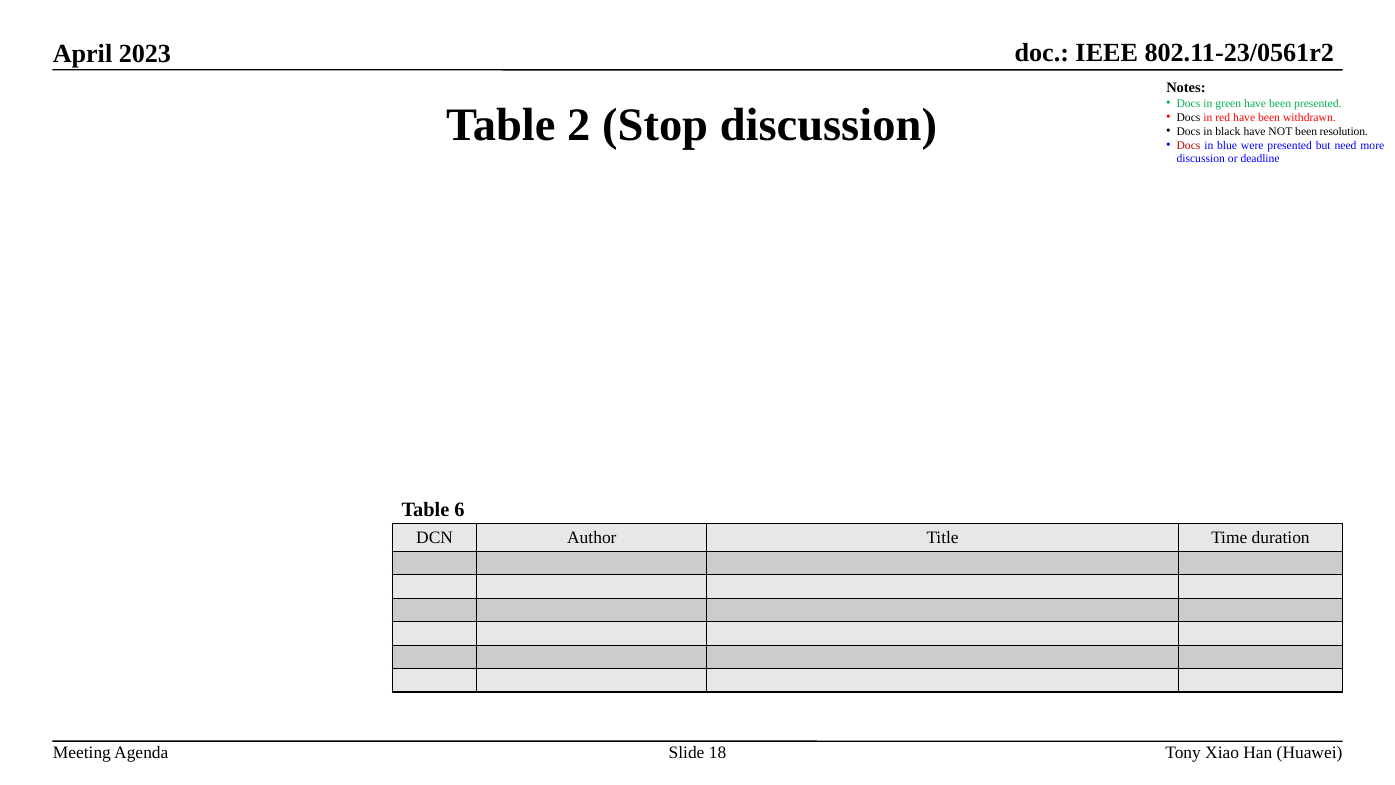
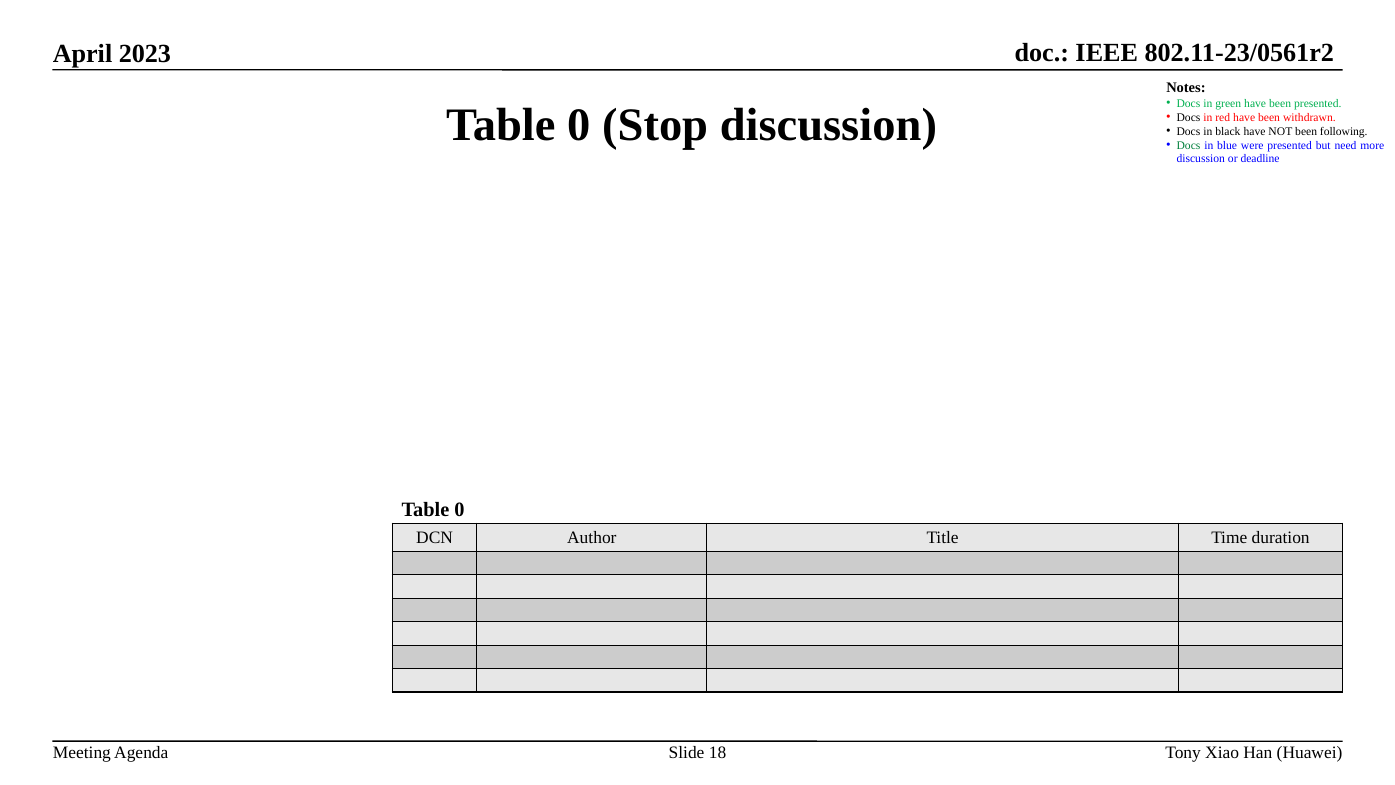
2 at (579, 125): 2 -> 0
resolution: resolution -> following
Docs at (1189, 145) colour: red -> green
6 at (460, 510): 6 -> 0
